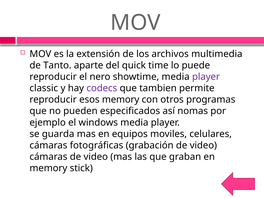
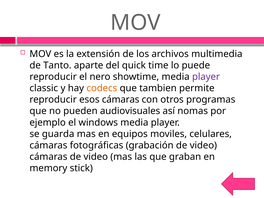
codecs colour: purple -> orange
esos memory: memory -> cámaras
especificados: especificados -> audiovisuales
